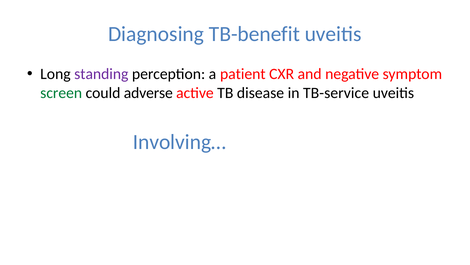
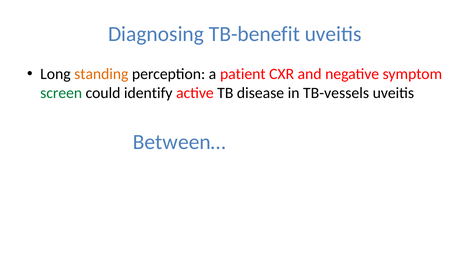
standing colour: purple -> orange
adverse: adverse -> identify
TB-service: TB-service -> TB-vessels
Involving…: Involving… -> Between…
